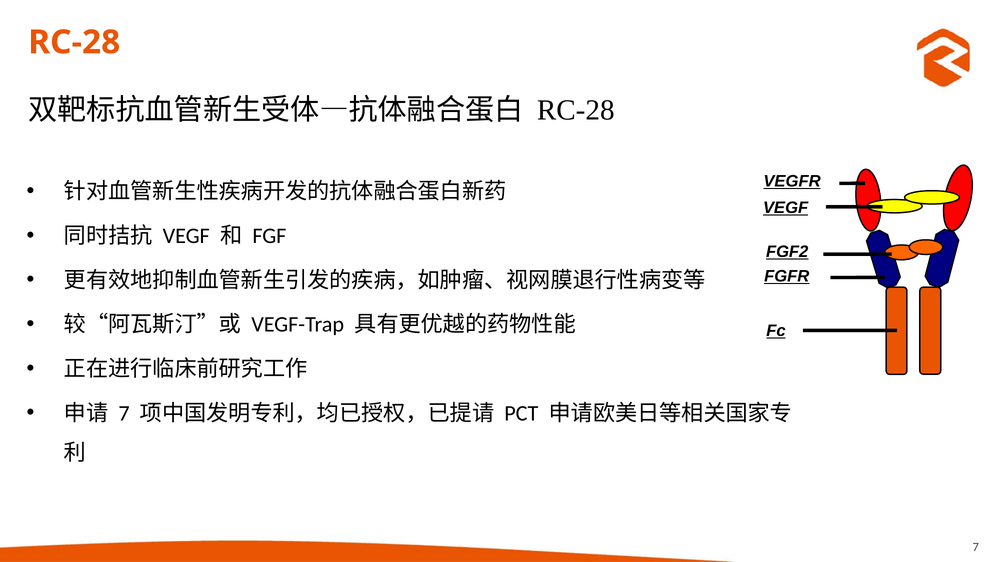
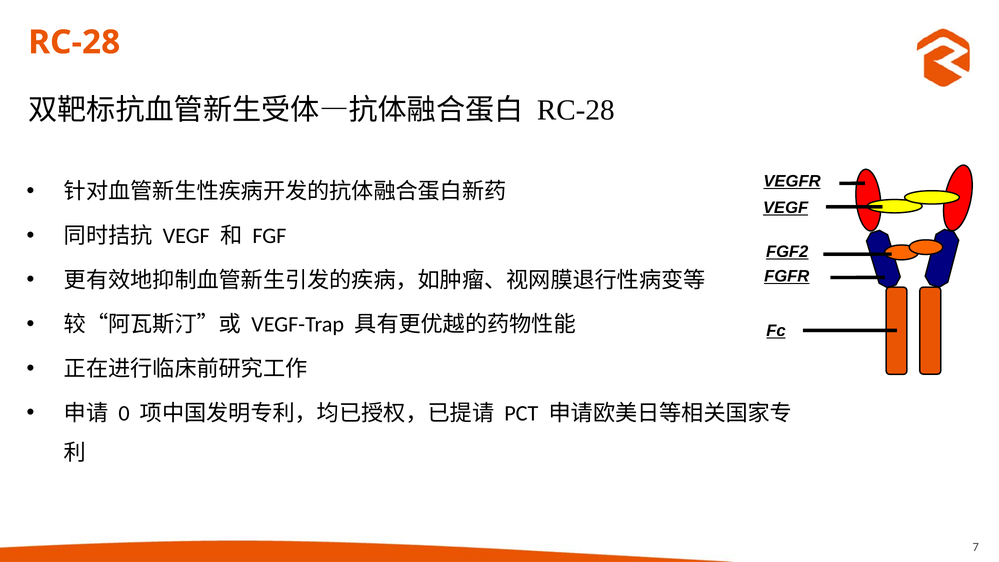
7 at (124, 413): 7 -> 0
